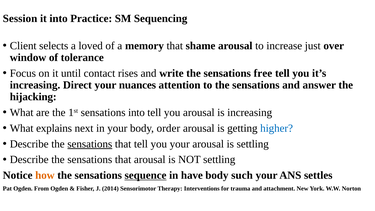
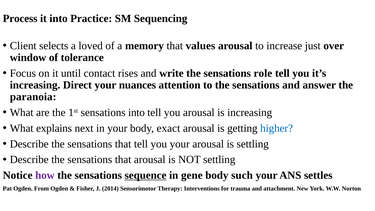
Session: Session -> Process
shame: shame -> values
free: free -> role
hijacking: hijacking -> paranoia
order: order -> exact
sensations at (90, 144) underline: present -> none
how colour: orange -> purple
have: have -> gene
